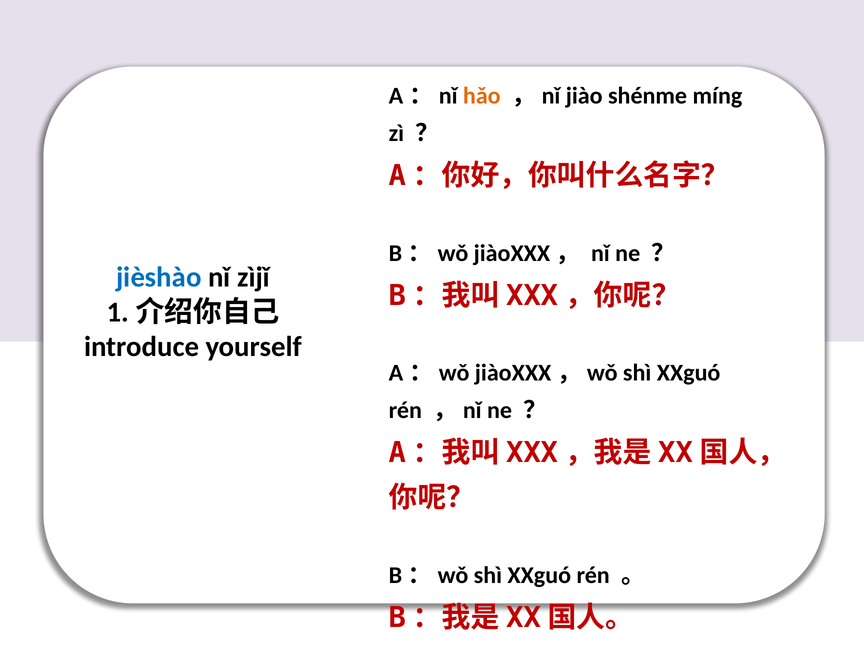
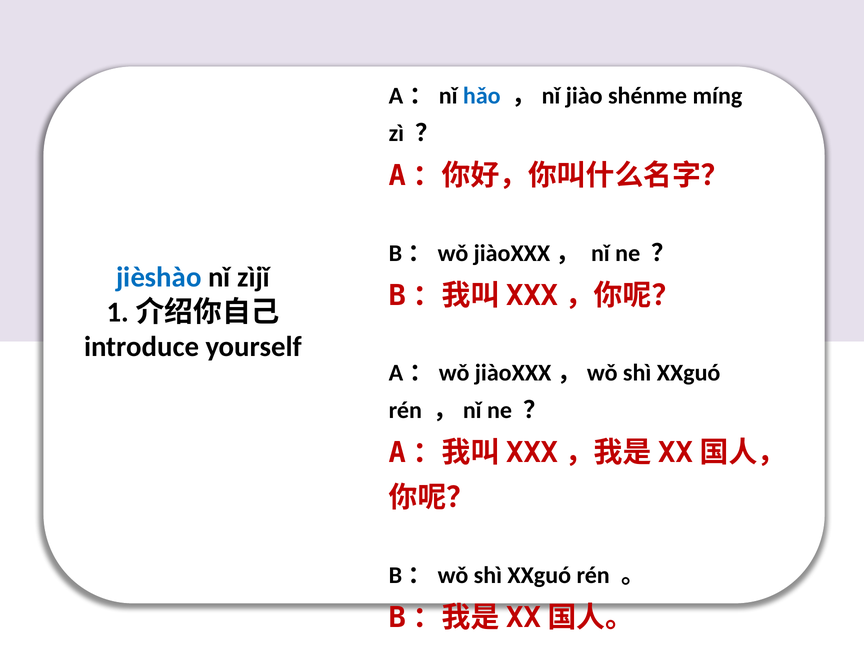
hǎo colour: orange -> blue
